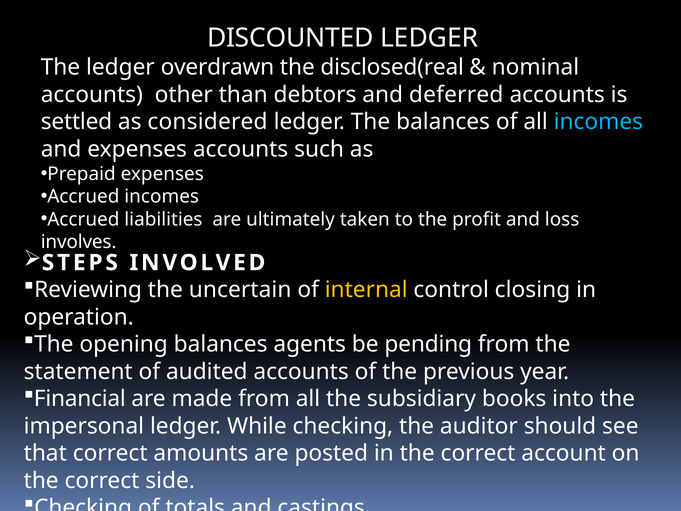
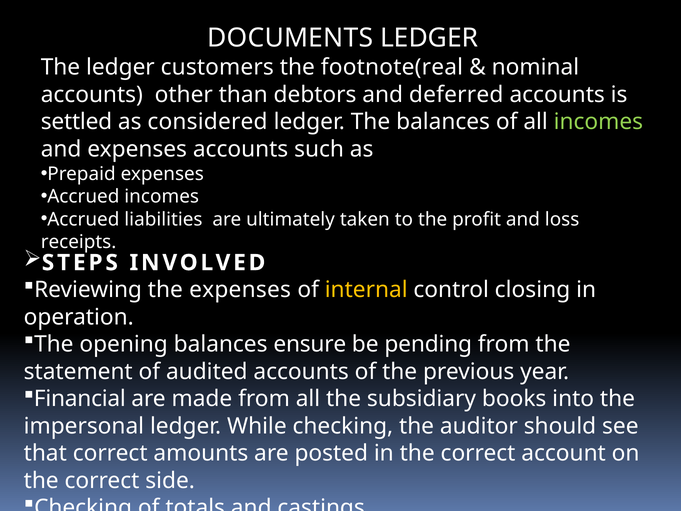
DISCOUNTED: DISCOUNTED -> DOCUMENTS
overdrawn: overdrawn -> customers
disclosed(real: disclosed(real -> footnote(real
incomes at (598, 122) colour: light blue -> light green
involves: involves -> receipts
the uncertain: uncertain -> expenses
agents: agents -> ensure
